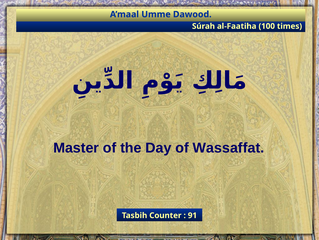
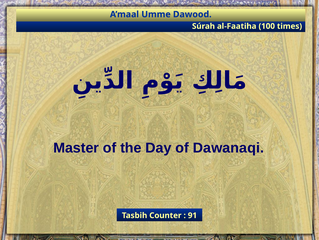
Wassaffat: Wassaffat -> Dawanaqi
